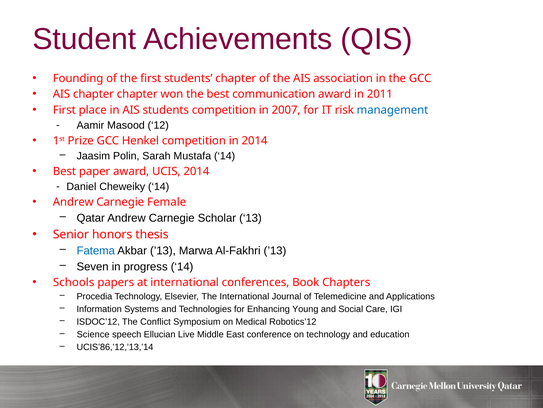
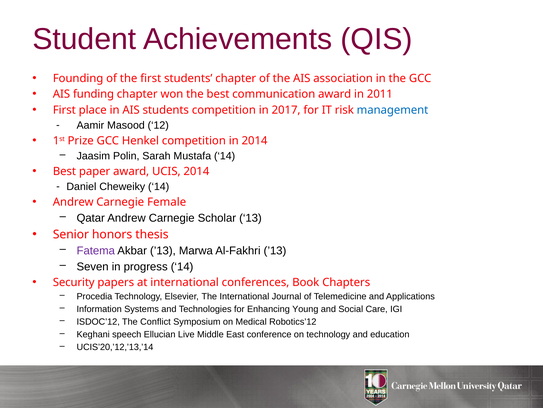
AIS chapter: chapter -> funding
2007: 2007 -> 2017
Fatema colour: blue -> purple
Schools: Schools -> Security
Science: Science -> Keghani
UCIS’86,’12,’13,’14: UCIS’86,’12,’13,’14 -> UCIS’20,’12,’13,’14
